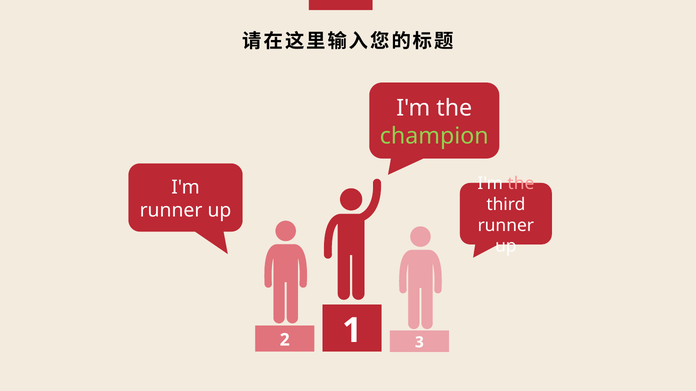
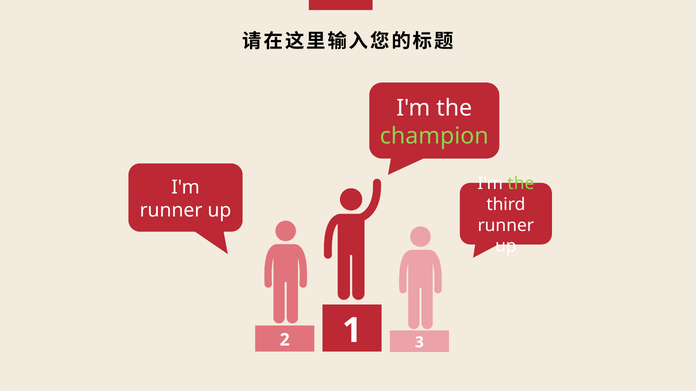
the at (521, 184) colour: pink -> light green
